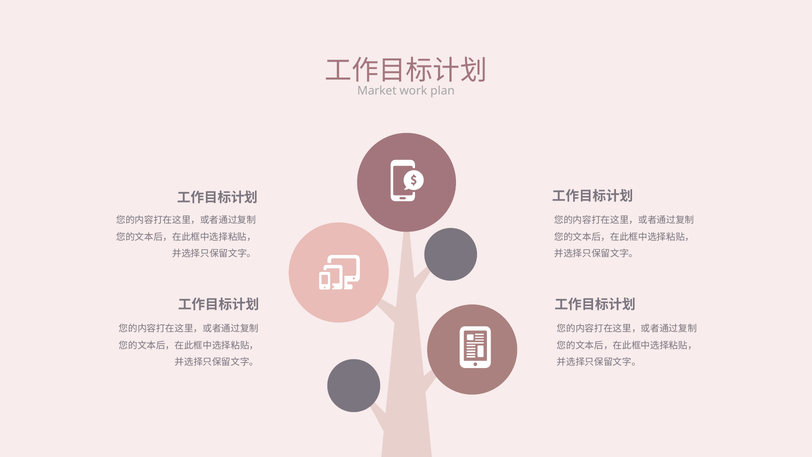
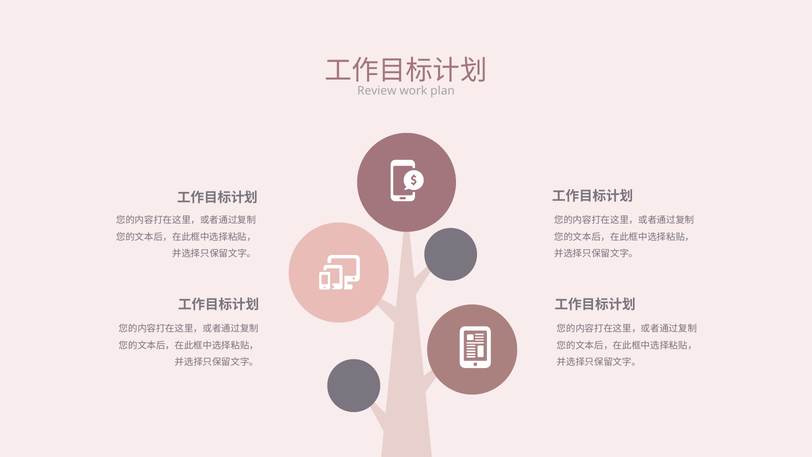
Market: Market -> Review
